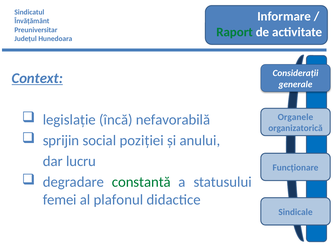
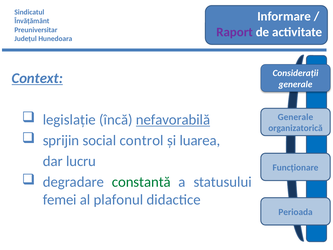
Raport colour: green -> purple
nefavorabilă underline: none -> present
Organele at (295, 117): Organele -> Generale
poziției: poziției -> control
anului: anului -> luarea
Sindicale: Sindicale -> Perioada
